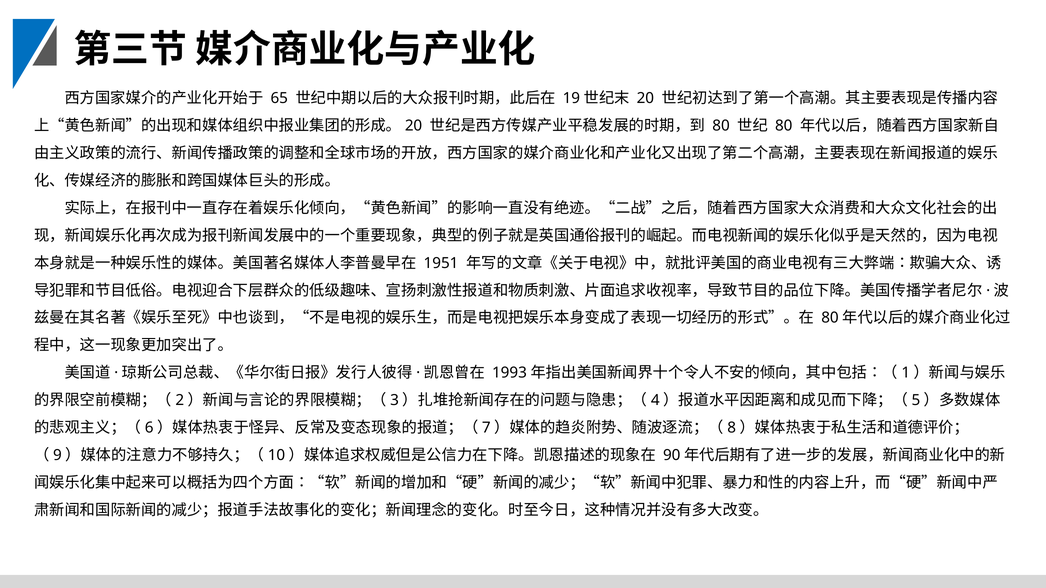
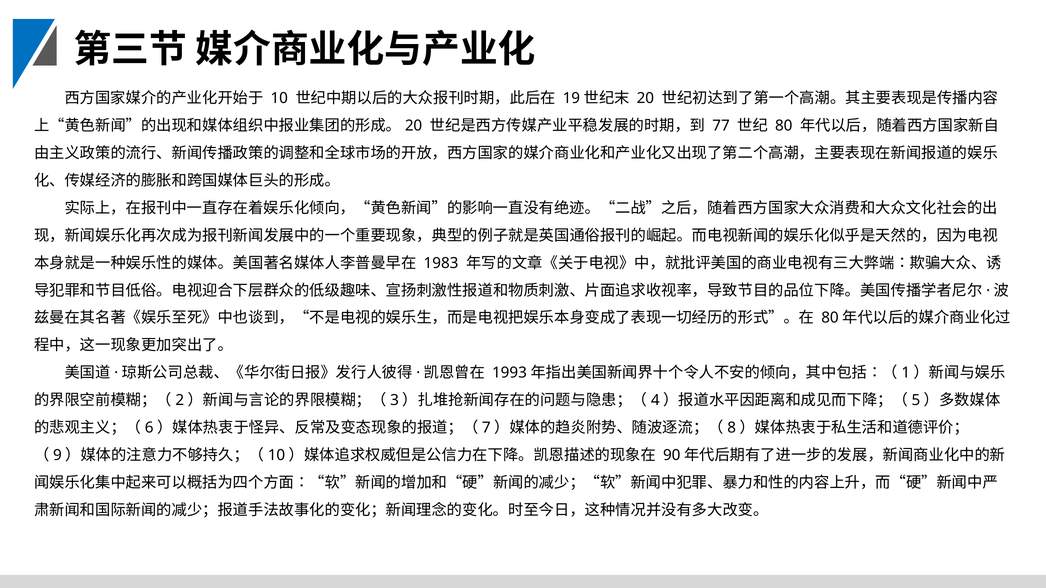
65: 65 -> 10
80 at (721, 126): 80 -> 77
1951: 1951 -> 1983
